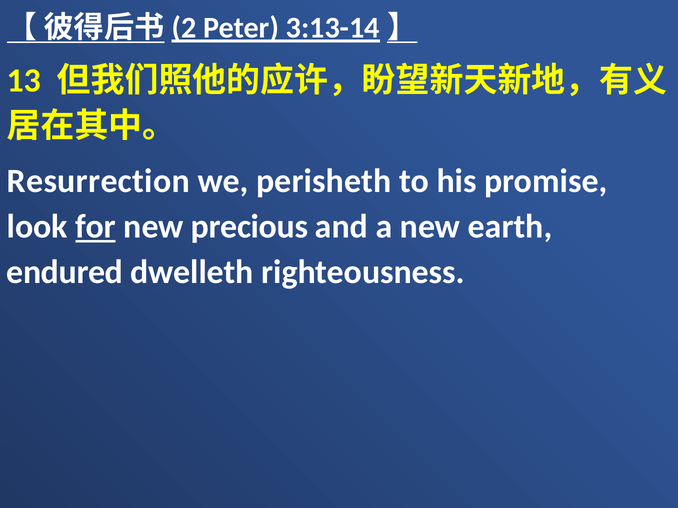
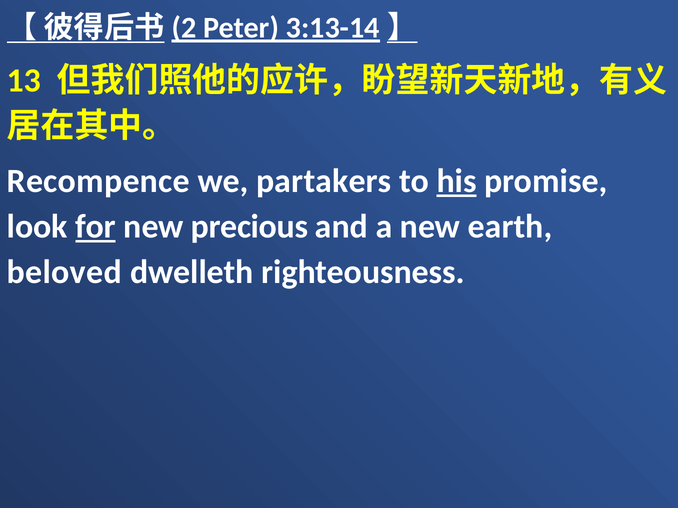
Resurrection: Resurrection -> Recompence
perisheth: perisheth -> partakers
his underline: none -> present
endured: endured -> beloved
